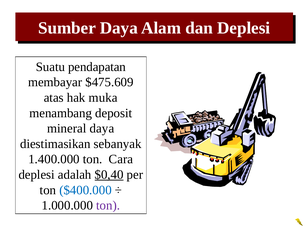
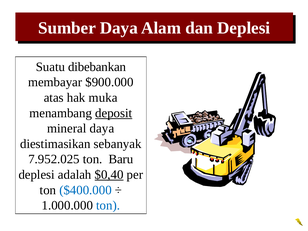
pendapatan: pendapatan -> dibebankan
$475.609: $475.609 -> $900.000
deposit underline: none -> present
1.400.000: 1.400.000 -> 7.952.025
Cara: Cara -> Baru
ton at (108, 205) colour: purple -> blue
